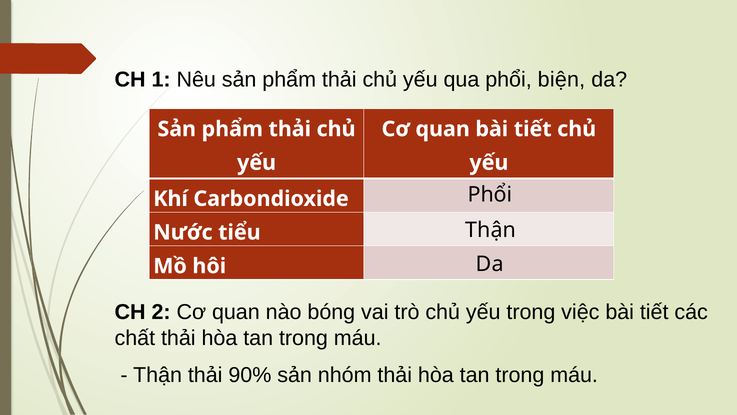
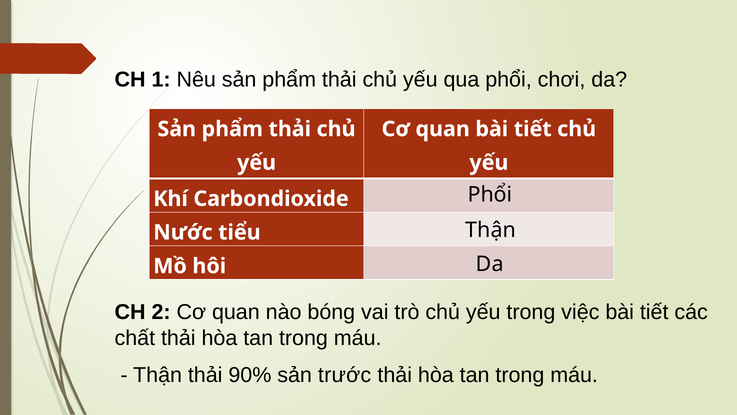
biện: biện -> chơi
nhóm: nhóm -> trước
